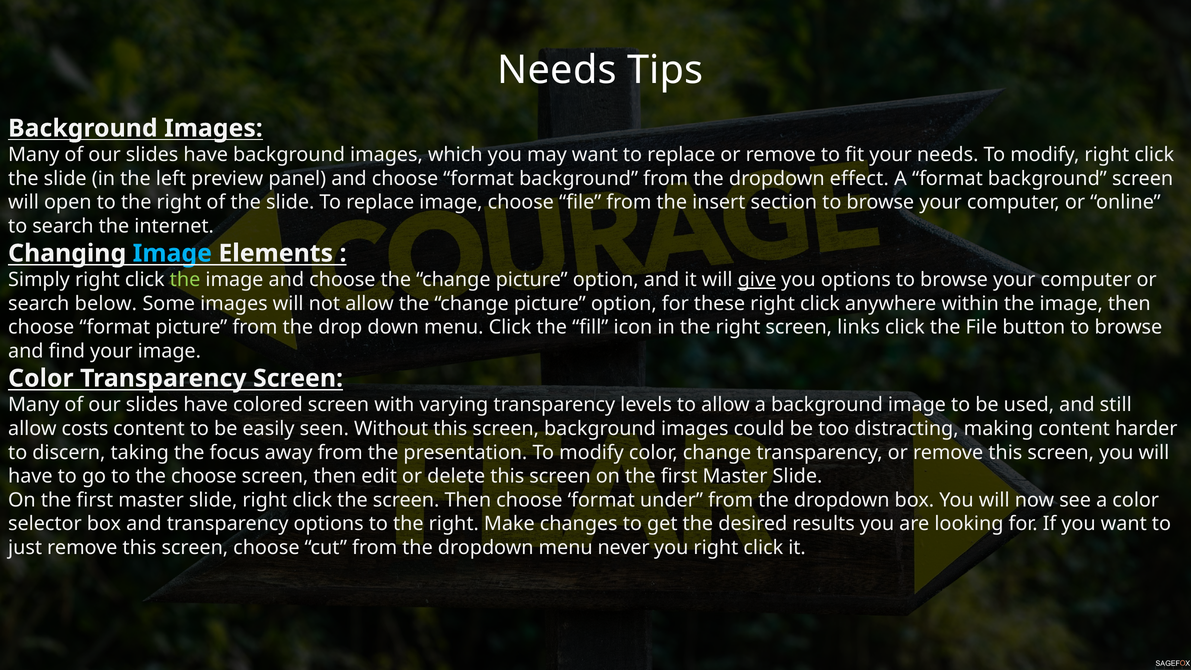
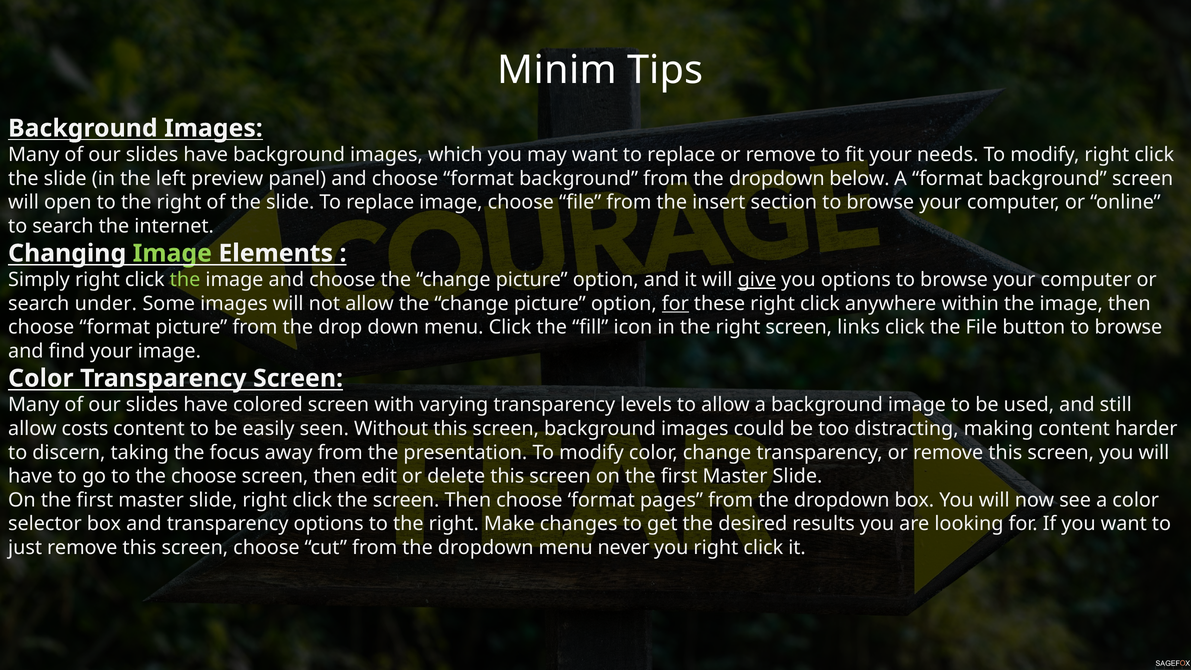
Needs at (557, 70): Needs -> Minim
effect: effect -> below
Image at (172, 253) colour: light blue -> light green
below: below -> under
for at (675, 304) underline: none -> present
under: under -> pages
